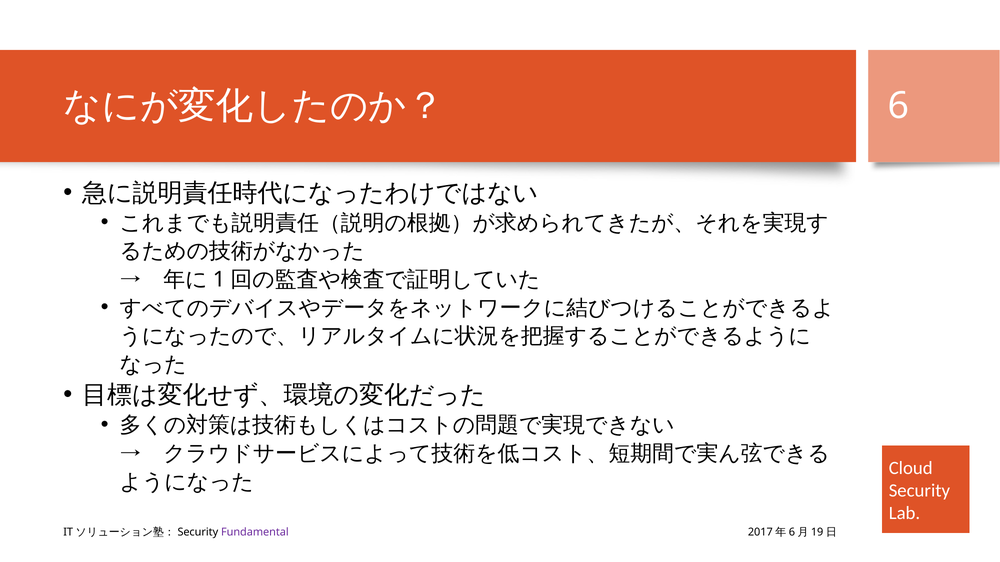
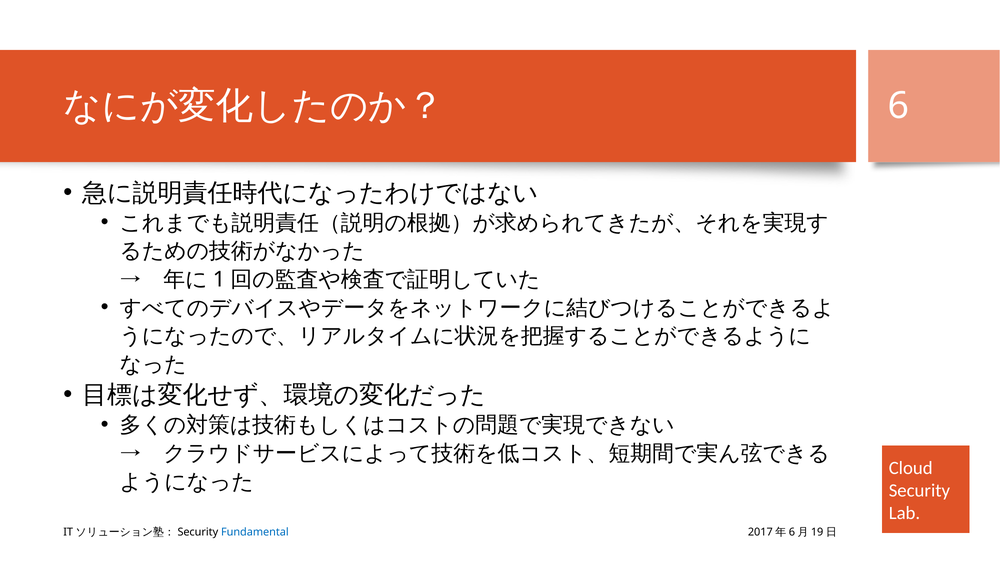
Fundamental colour: purple -> blue
